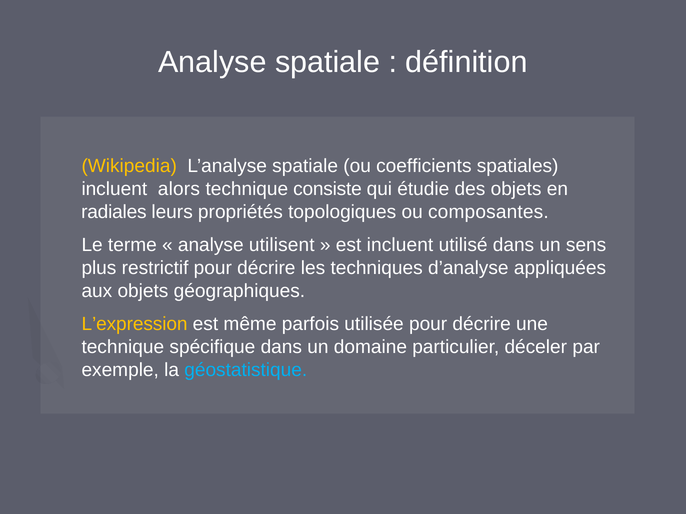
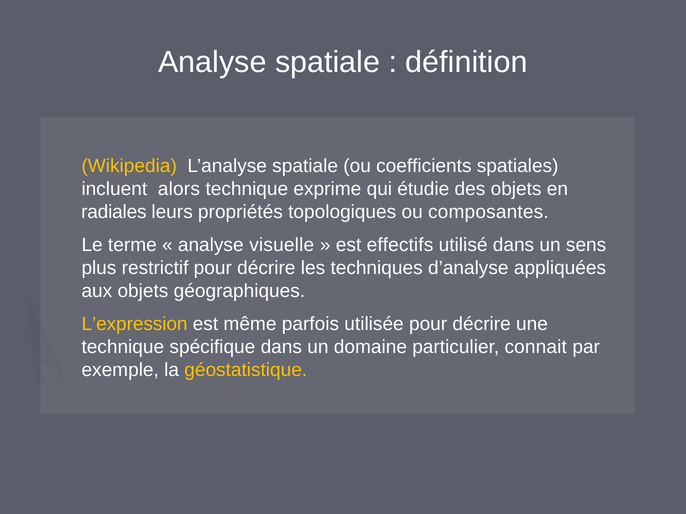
consiste: consiste -> exprime
utilisent: utilisent -> visuelle
est incluent: incluent -> effectifs
déceler: déceler -> connait
géostatistique colour: light blue -> yellow
